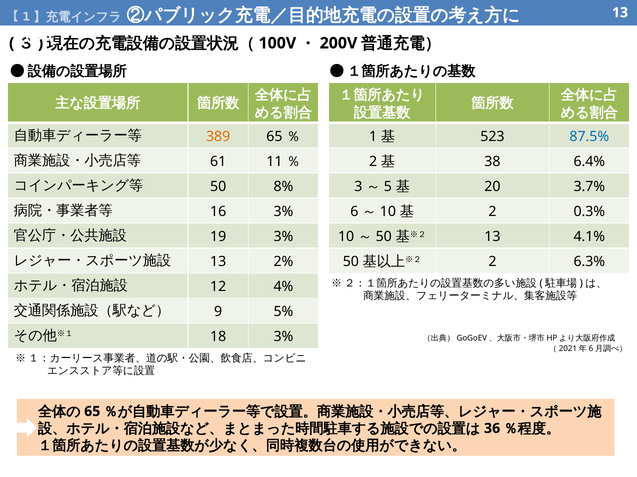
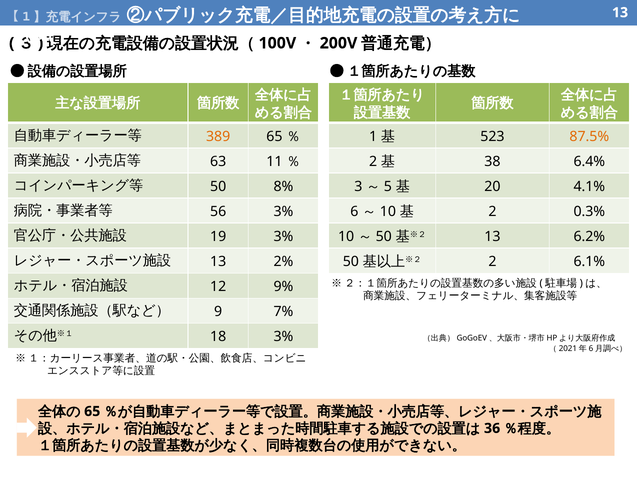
87.5% colour: blue -> orange
61: 61 -> 63
3.7%: 3.7% -> 4.1%
16: 16 -> 56
4.1%: 4.1% -> 6.2%
6.3%: 6.3% -> 6.1%
4%: 4% -> 9%
5%: 5% -> 7%
